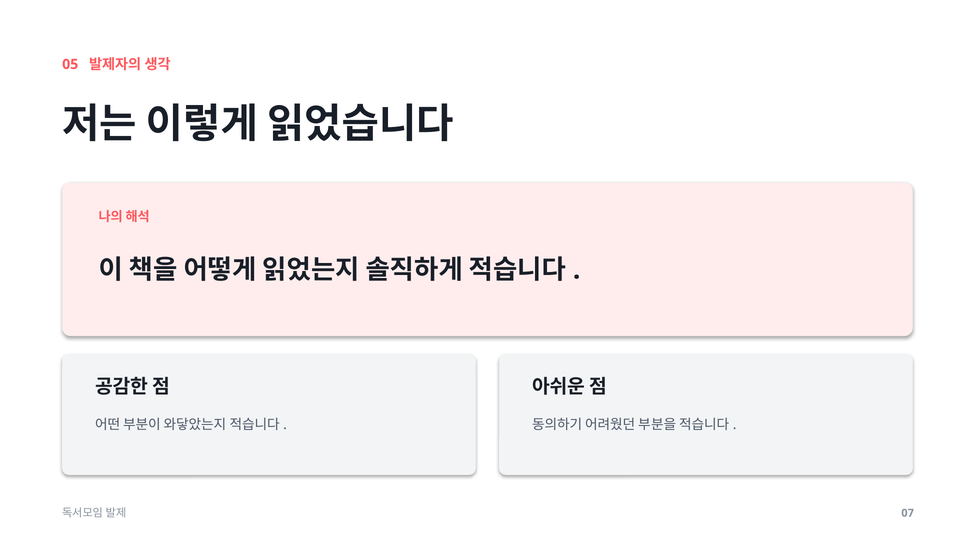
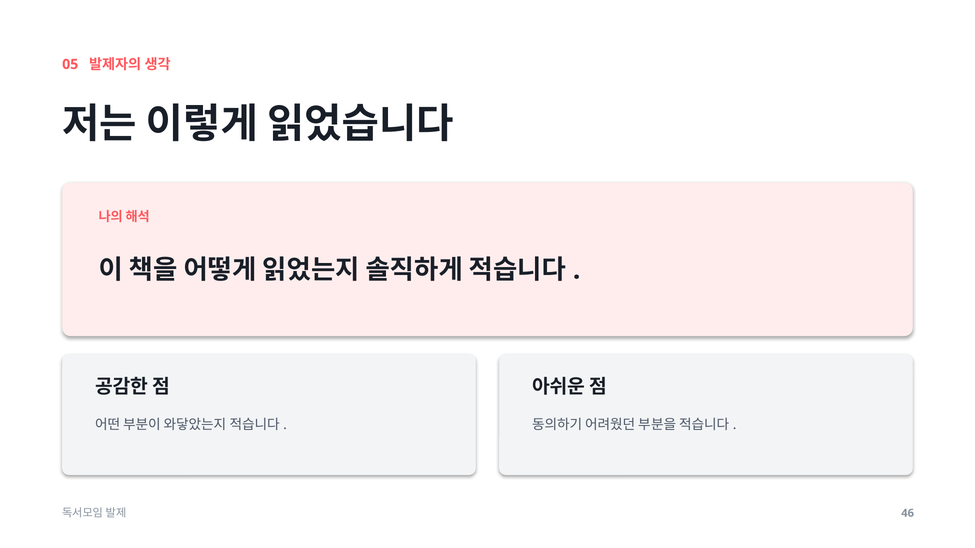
07: 07 -> 46
